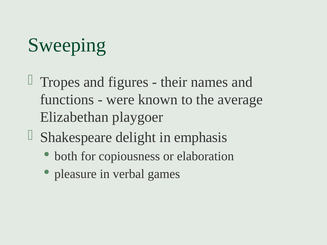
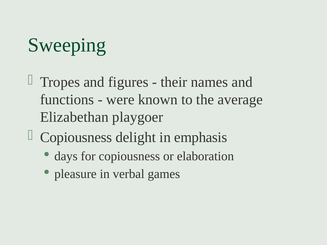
Shakespeare at (76, 137): Shakespeare -> Copiousness
both: both -> days
